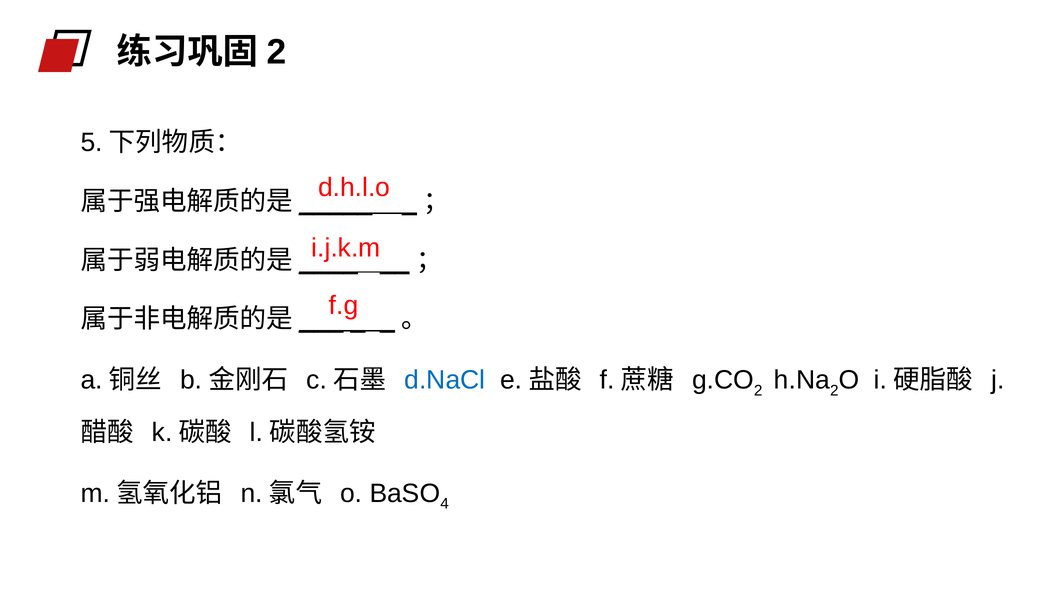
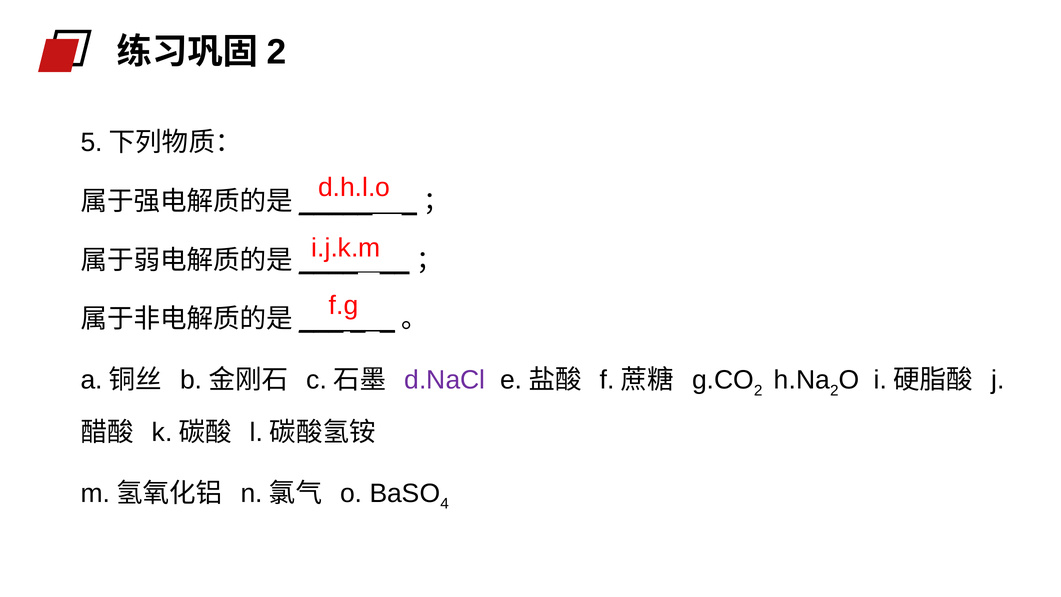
d.NaCl colour: blue -> purple
